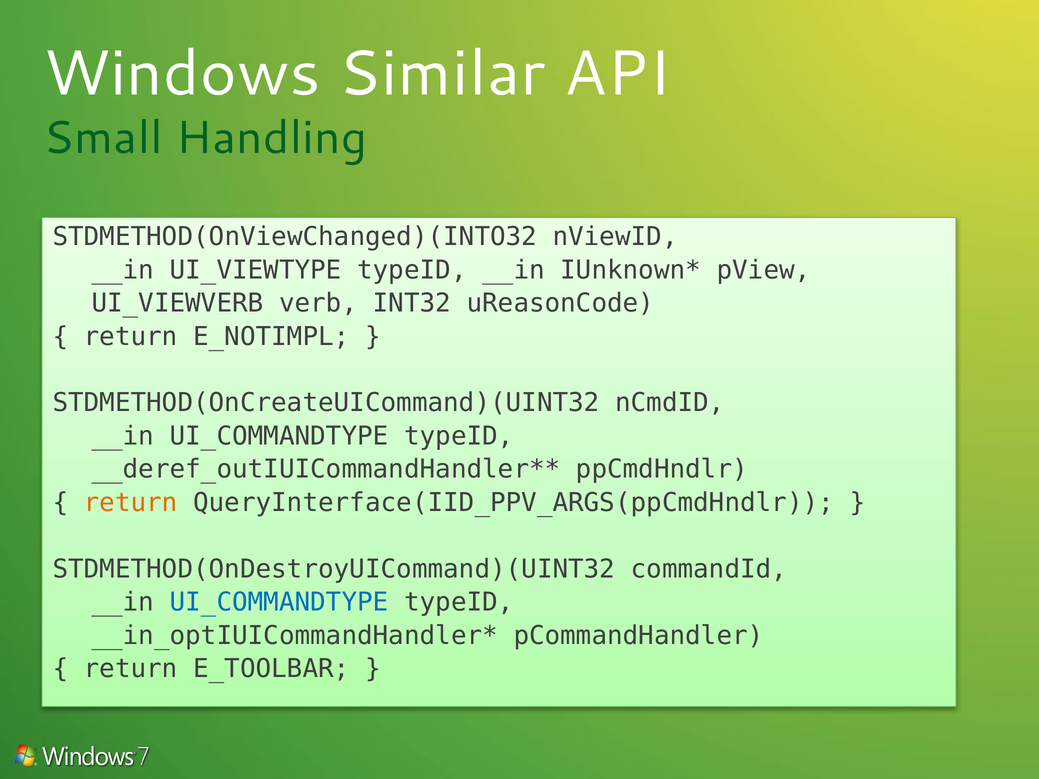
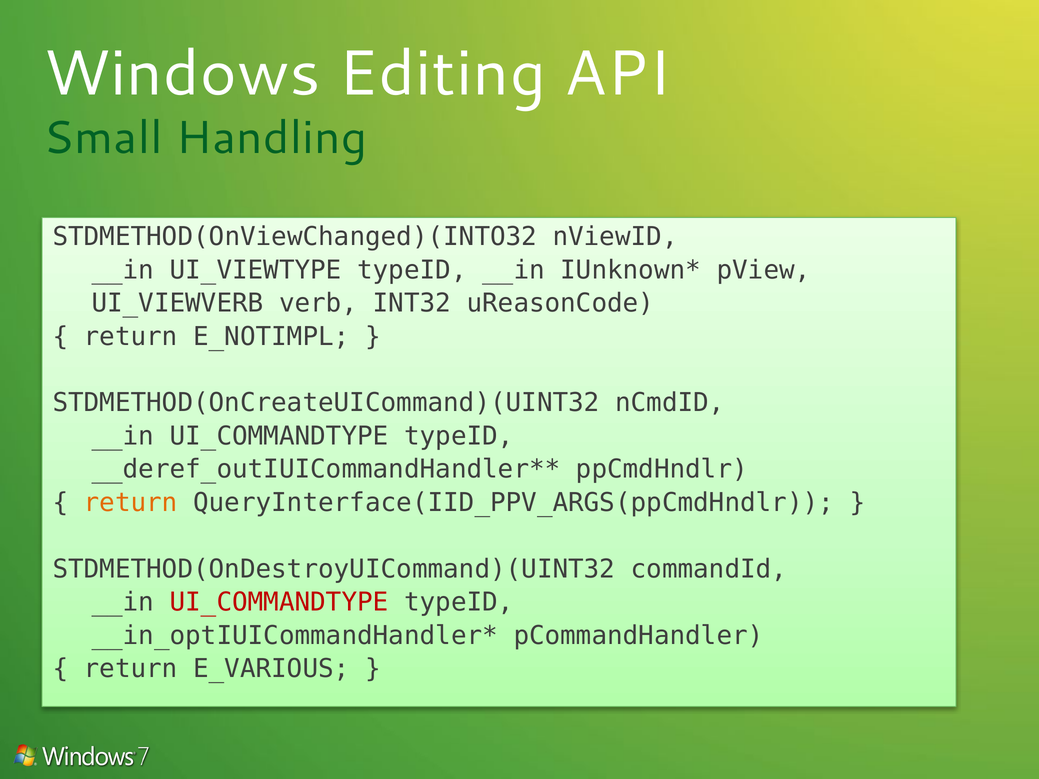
Similar: Similar -> Editing
UI_COMMANDTYPE at (279, 603) colour: blue -> red
E_TOOLBAR: E_TOOLBAR -> E_VARIOUS
